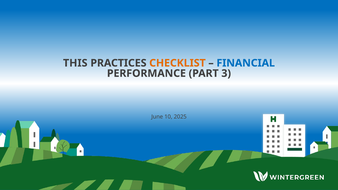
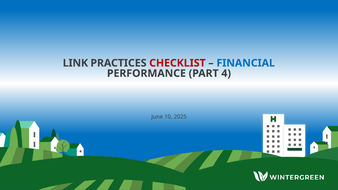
THIS: THIS -> LINK
CHECKLIST colour: orange -> red
3: 3 -> 4
